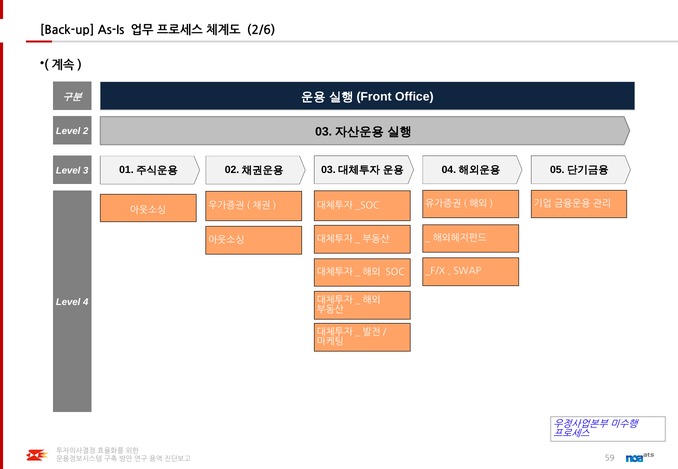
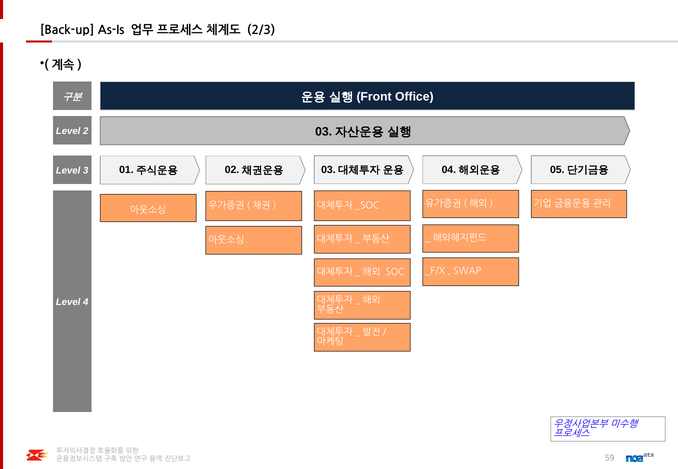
2/6: 2/6 -> 2/3
